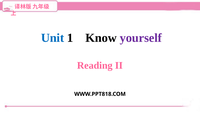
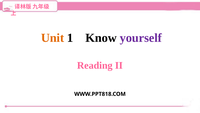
Unit colour: blue -> orange
